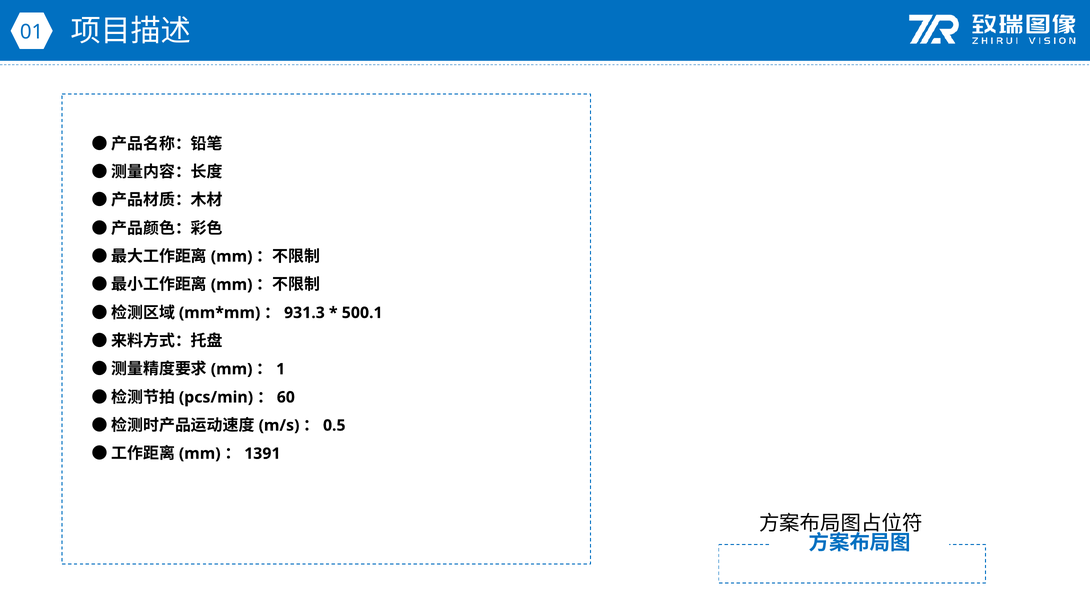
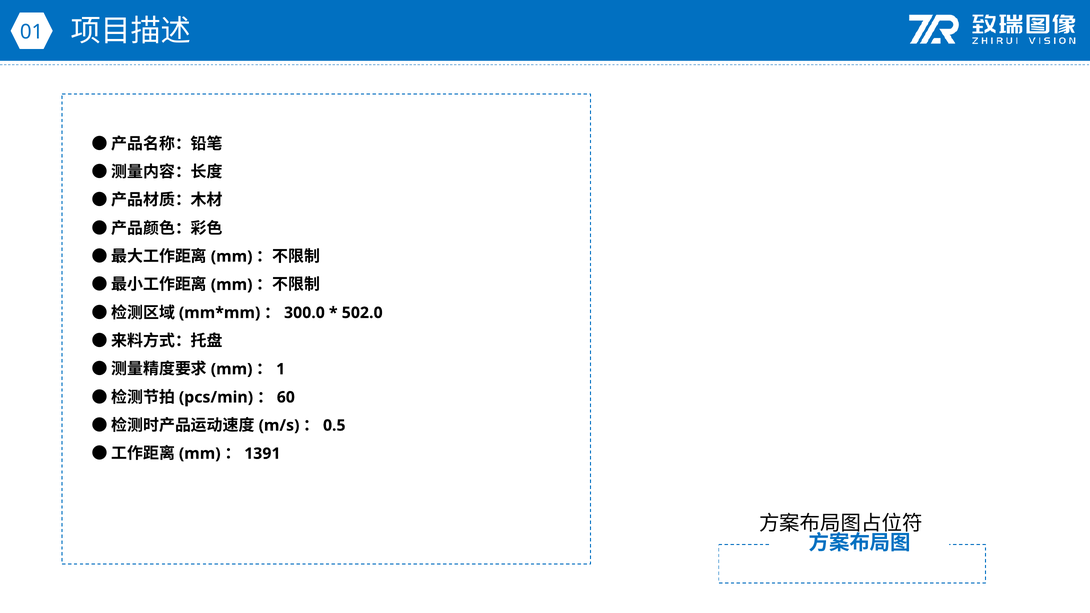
931.3: 931.3 -> 300.0
500.1: 500.1 -> 502.0
